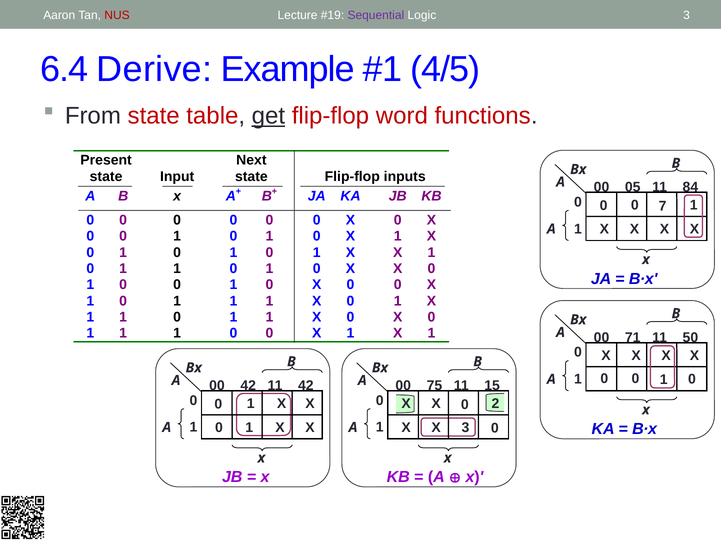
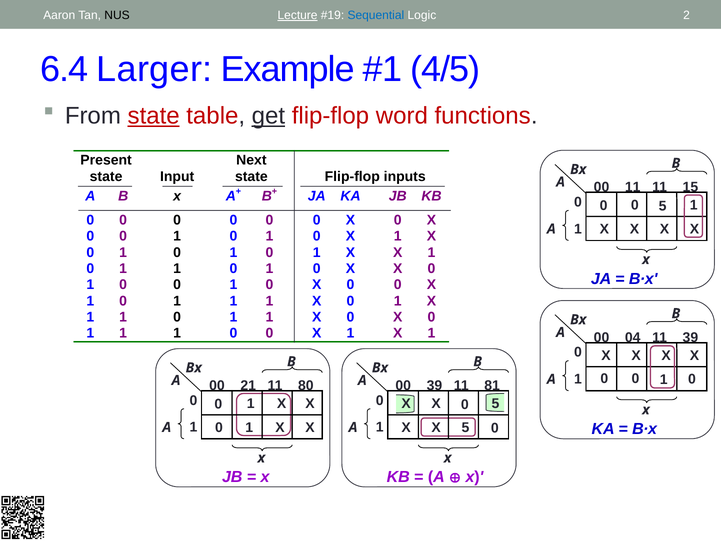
NUS colour: red -> black
Lecture underline: none -> present
Sequential colour: purple -> blue
Logic 3: 3 -> 2
Derive: Derive -> Larger
state at (154, 116) underline: none -> present
00 05: 05 -> 11
84: 84 -> 15
0 7: 7 -> 5
71: 71 -> 04
11 50: 50 -> 39
00 42: 42 -> 21
11 42: 42 -> 80
00 75: 75 -> 39
15: 15 -> 81
2 at (495, 403): 2 -> 5
3 at (465, 428): 3 -> 5
